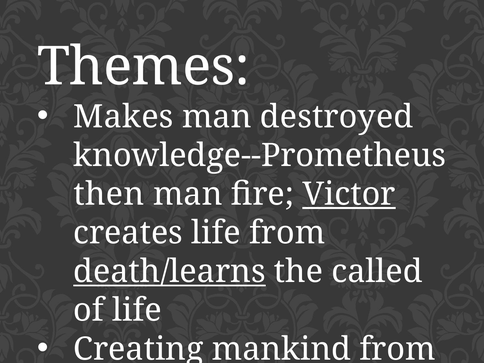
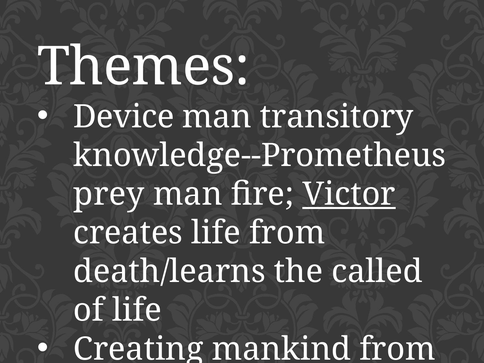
Makes: Makes -> Device
destroyed: destroyed -> transitory
then: then -> prey
death/learns underline: present -> none
